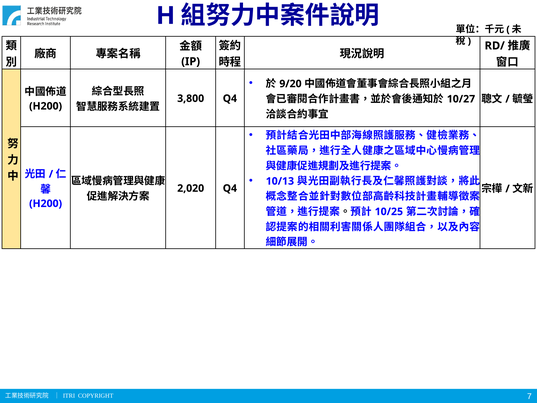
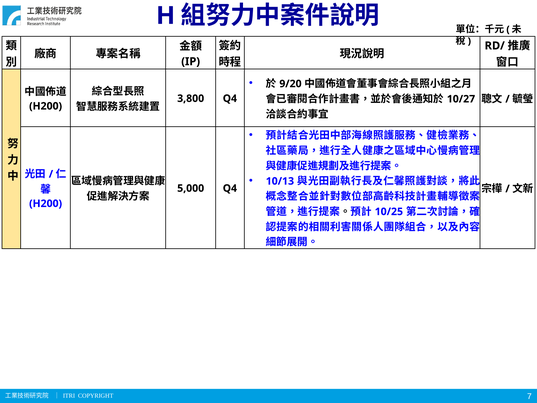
2,020: 2,020 -> 5,000
